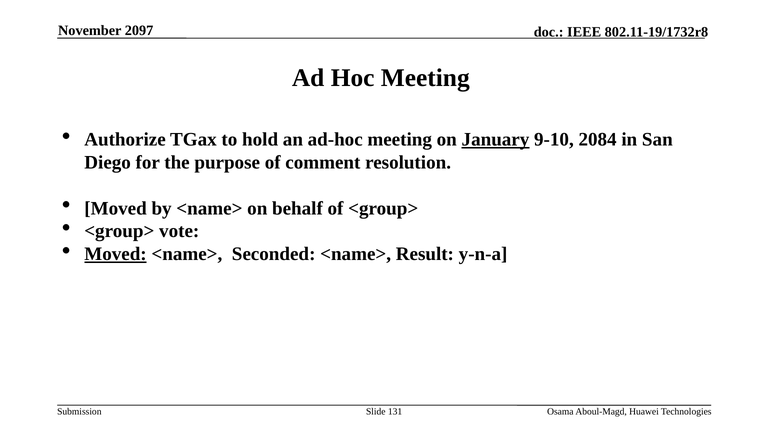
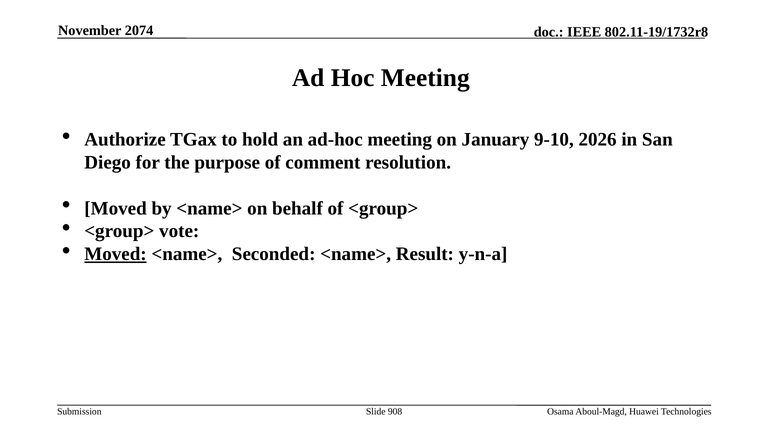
2097: 2097 -> 2074
January underline: present -> none
2084: 2084 -> 2026
131: 131 -> 908
